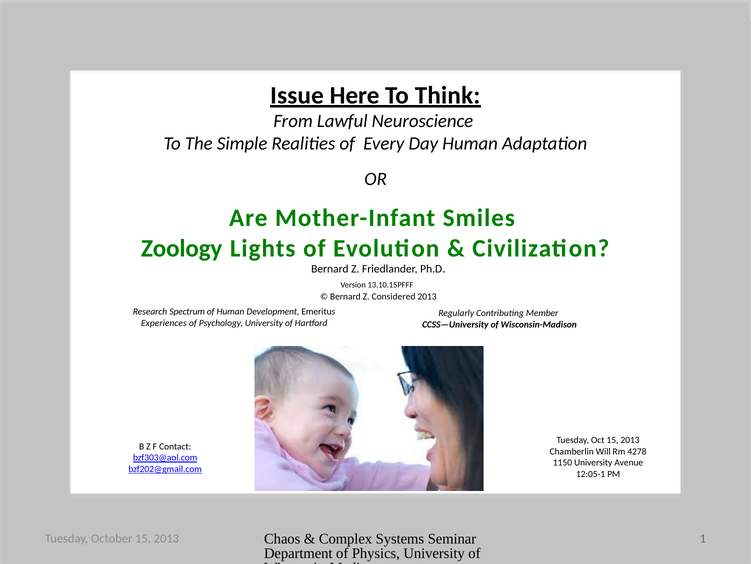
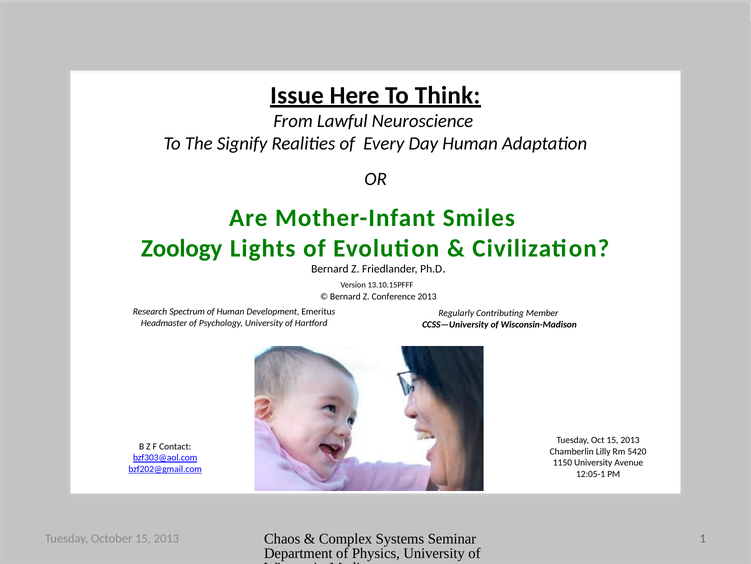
Simple: Simple -> Signify
Considered: Considered -> Conference
Experiences: Experiences -> Headmaster
Will: Will -> Lilly
4278: 4278 -> 5420
